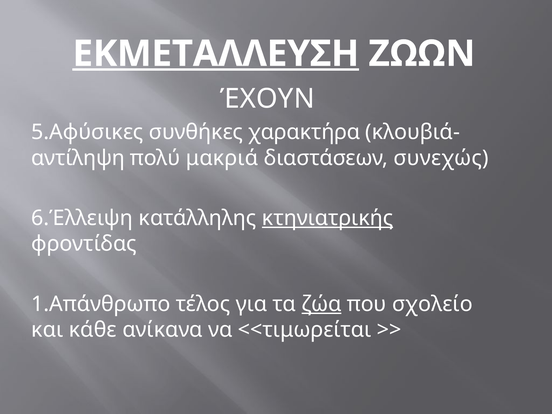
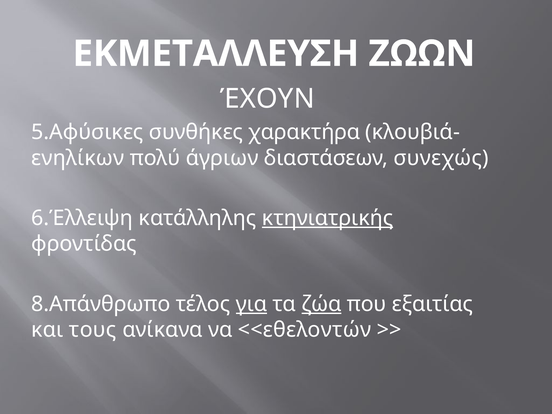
ΕΚΜΕΤΑΛΛΕΥΣΗ underline: present -> none
αντίληψη: αντίληψη -> ενηλίκων
μακριά: μακριά -> άγριων
1.Απάνθρωπο: 1.Απάνθρωπο -> 8.Απάνθρωπο
για underline: none -> present
σχολείο: σχολείο -> εξαιτίας
κάθε: κάθε -> τους
<<τιμωρείται: <<τιμωρείται -> <<εθελοντών
